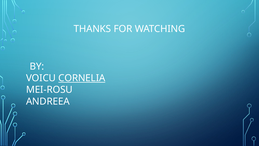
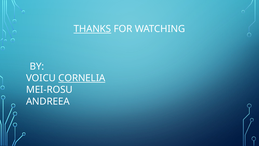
THANKS underline: none -> present
